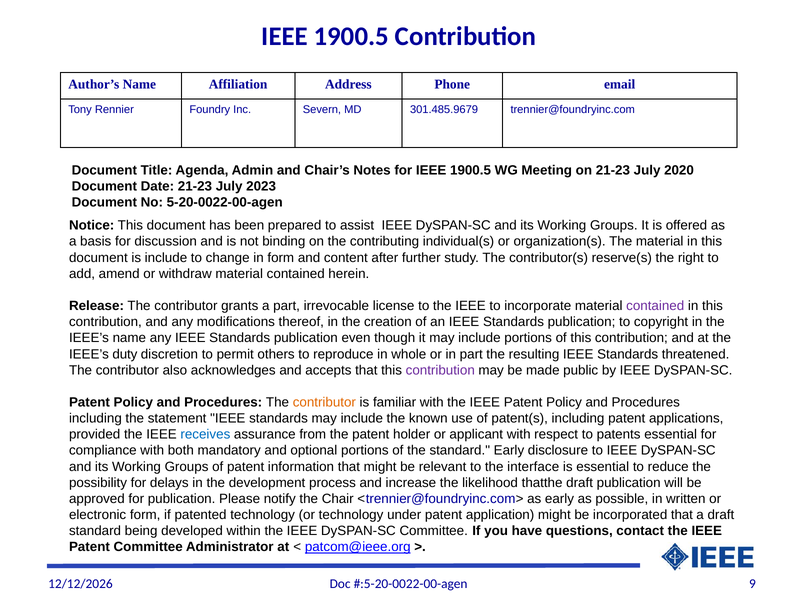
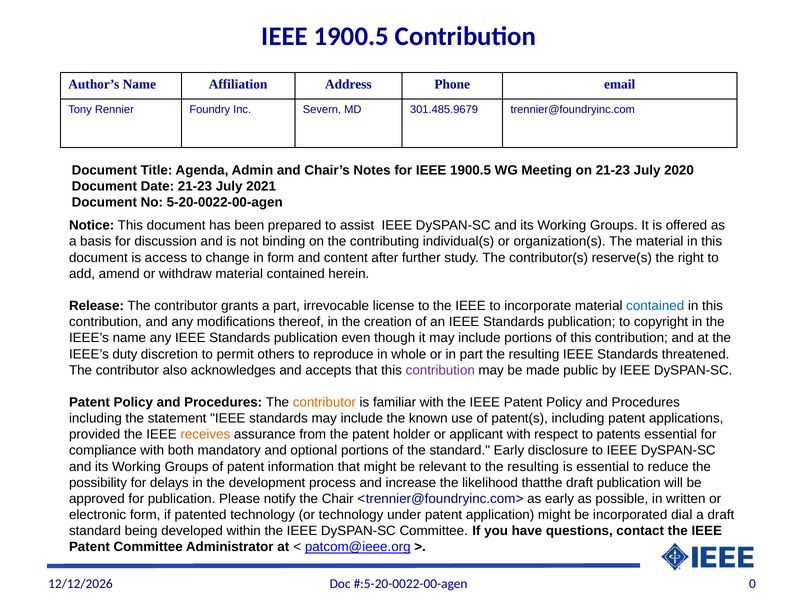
2023: 2023 -> 2021
is include: include -> access
contained at (655, 306) colour: purple -> blue
receives colour: blue -> orange
to the interface: interface -> resulting
incorporated that: that -> dial
9: 9 -> 0
